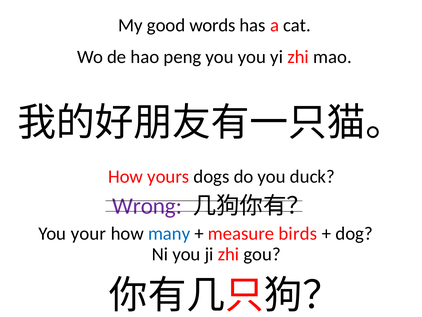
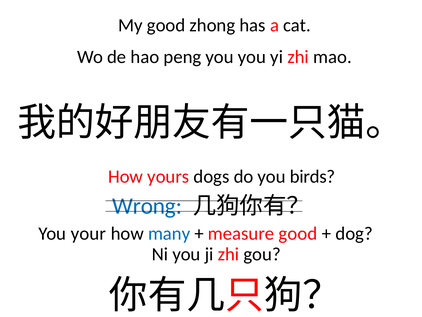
words: words -> zhong
duck: duck -> birds
Wrong colour: purple -> blue
measure birds: birds -> good
